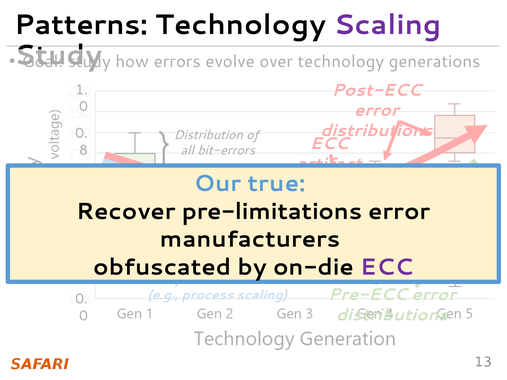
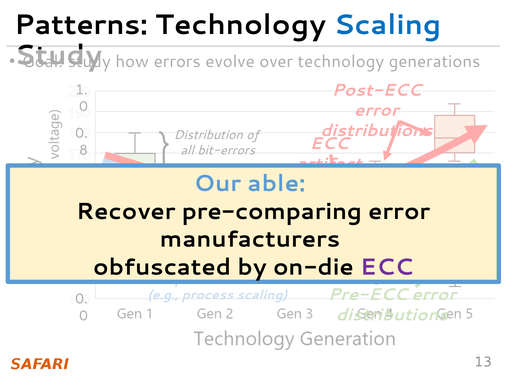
Scaling at (388, 25) colour: purple -> blue
true: true -> able
pre-limitations: pre-limitations -> pre-comparing
